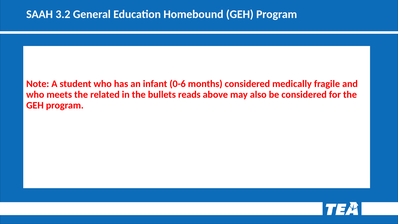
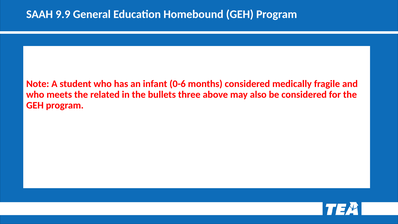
3.2: 3.2 -> 9.9
reads: reads -> three
